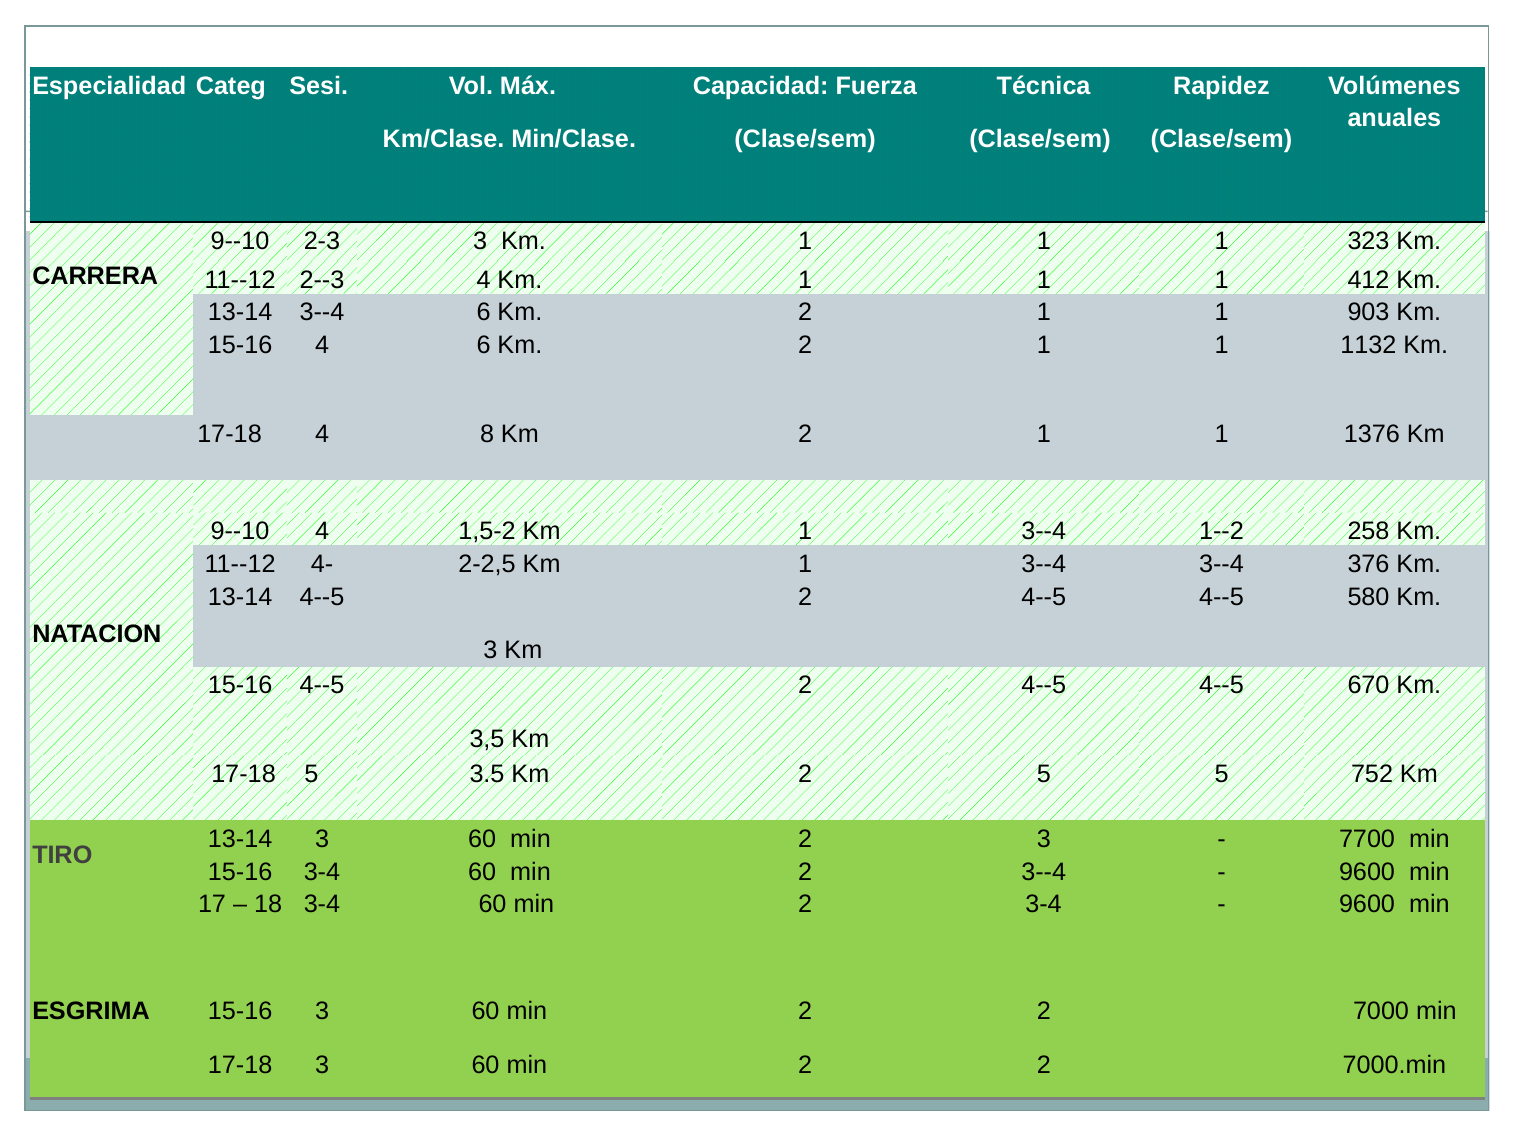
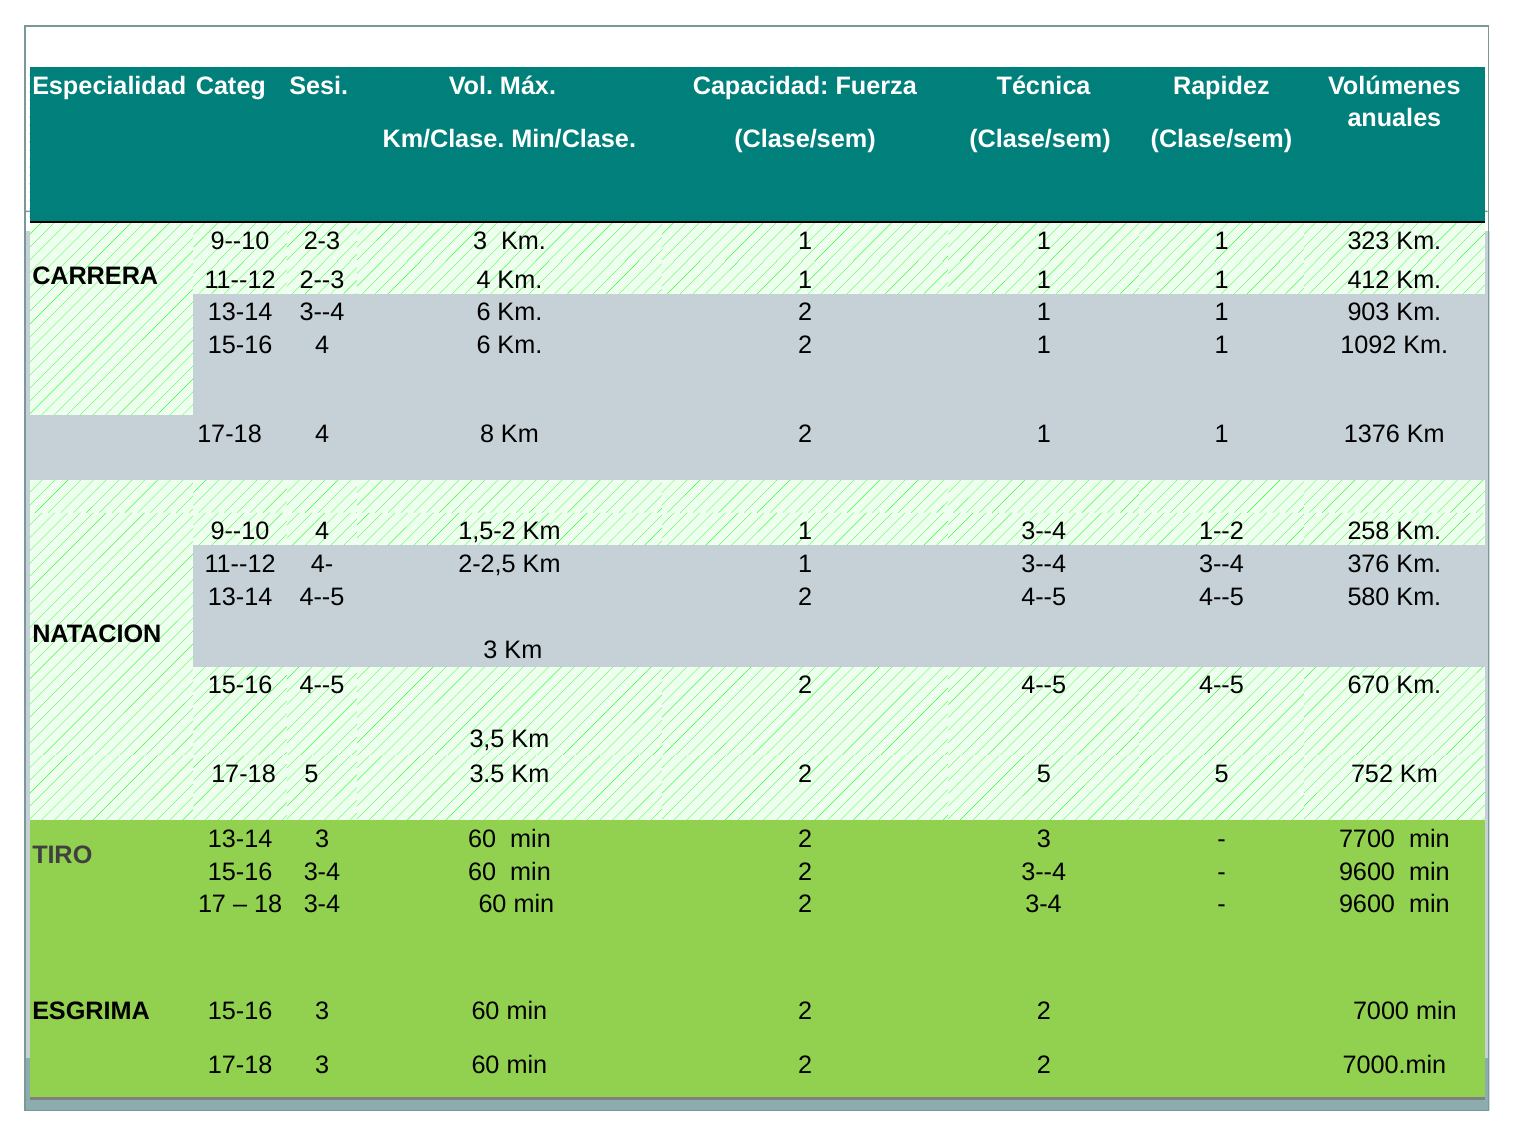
1132: 1132 -> 1092
